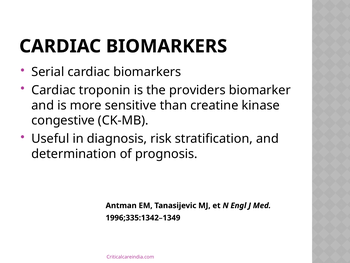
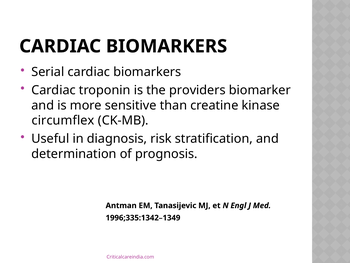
congestive: congestive -> circumflex
